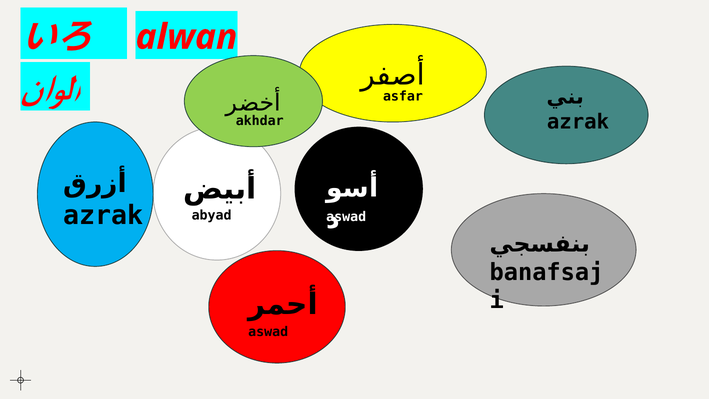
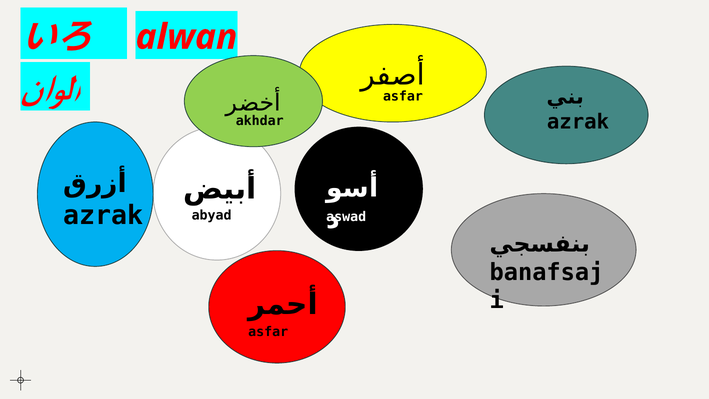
aswad at (268, 332): aswad -> asfar
